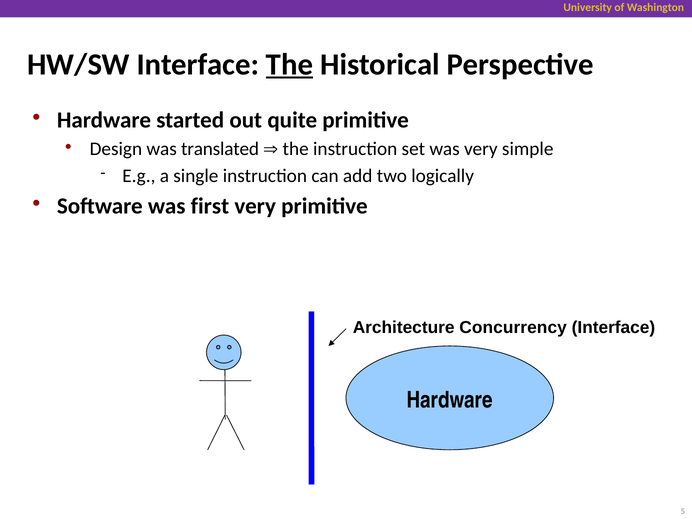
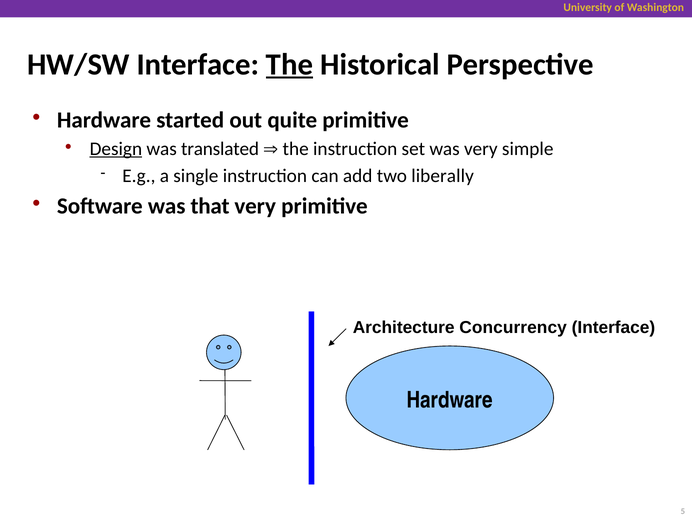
Design underline: none -> present
logically: logically -> liberally
first: first -> that
